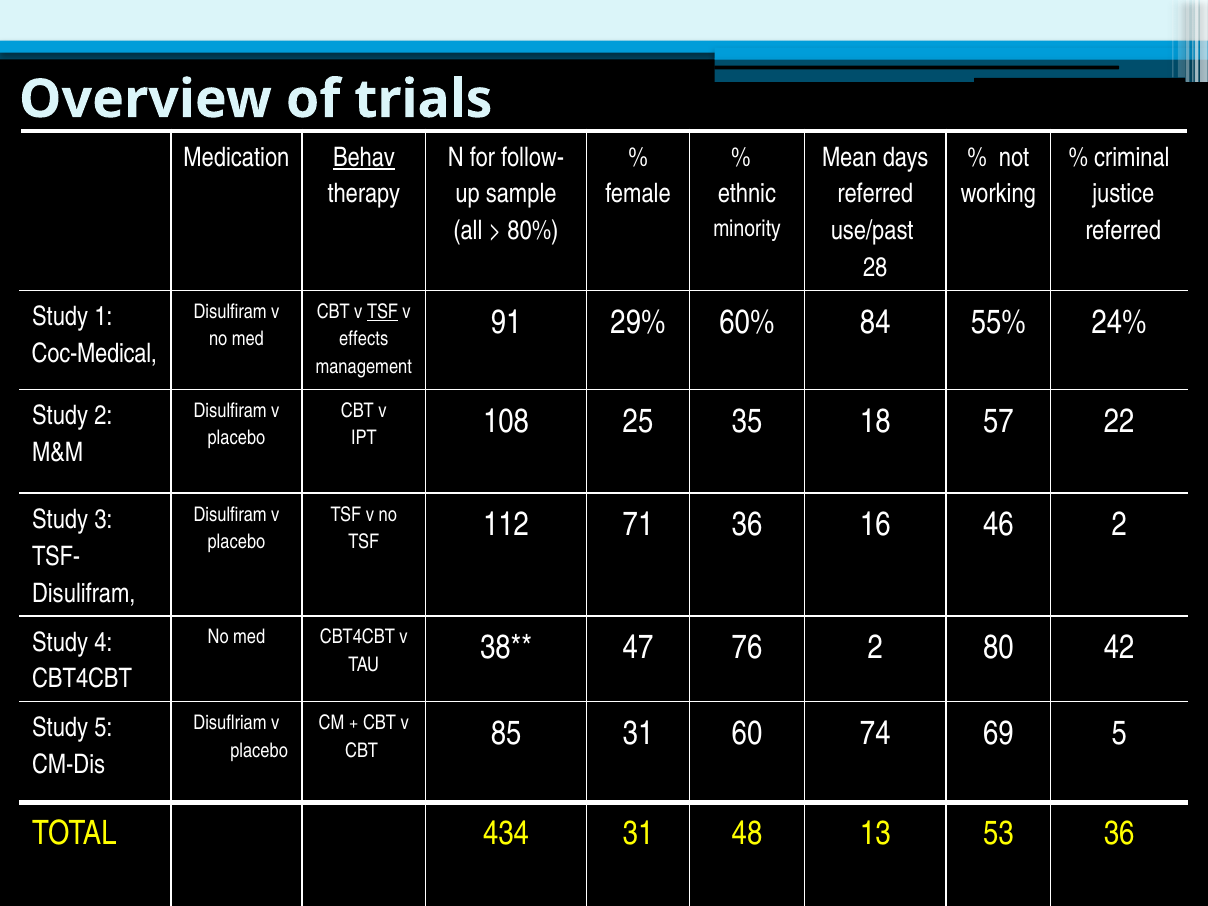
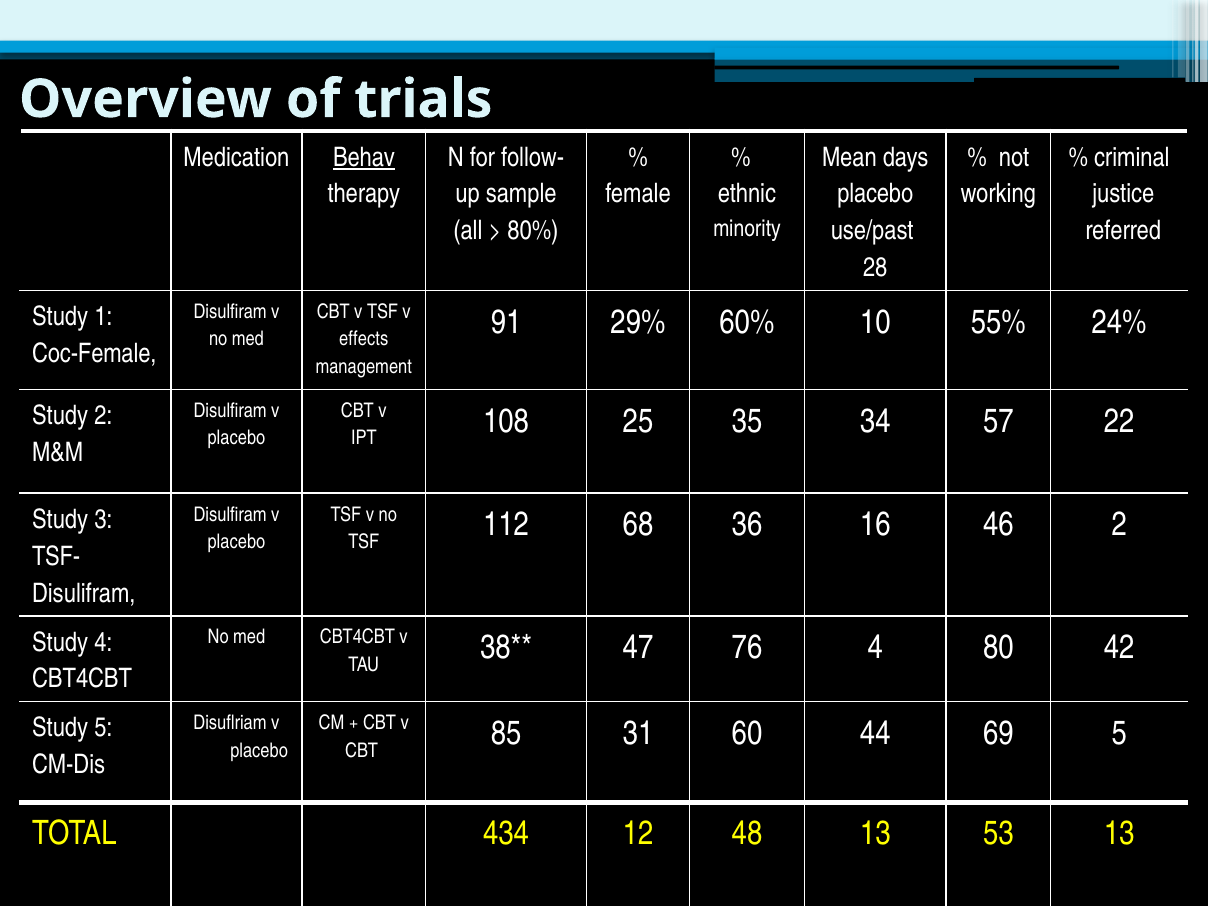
referred at (875, 194): referred -> placebo
TSF at (383, 312) underline: present -> none
84: 84 -> 10
Coc-Medical: Coc-Medical -> Coc-Female
18: 18 -> 34
71: 71 -> 68
76 2: 2 -> 4
74: 74 -> 44
434 31: 31 -> 12
53 36: 36 -> 13
